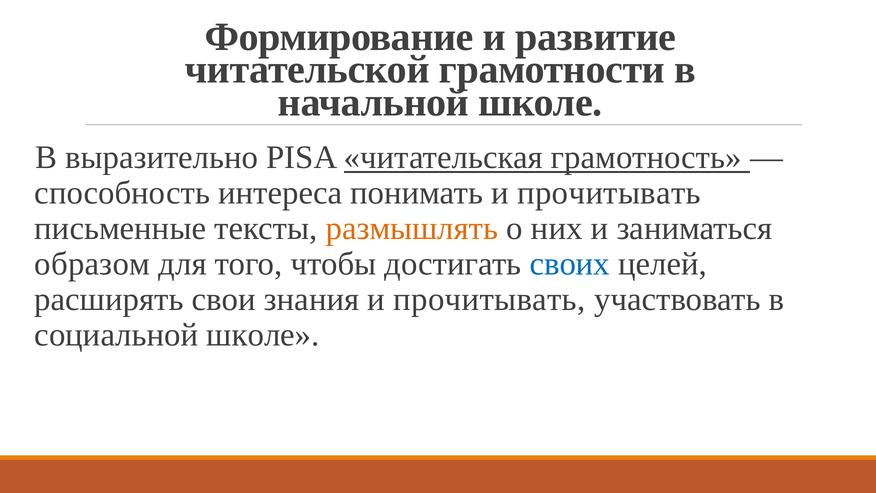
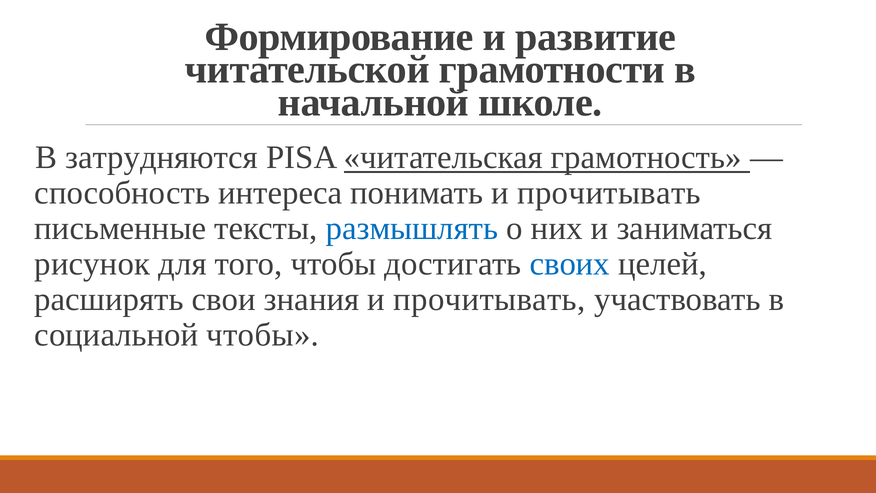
выразительно: выразительно -> затрудняются
размышлять colour: orange -> blue
образом: образом -> рисунок
социальной школе: школе -> чтобы
